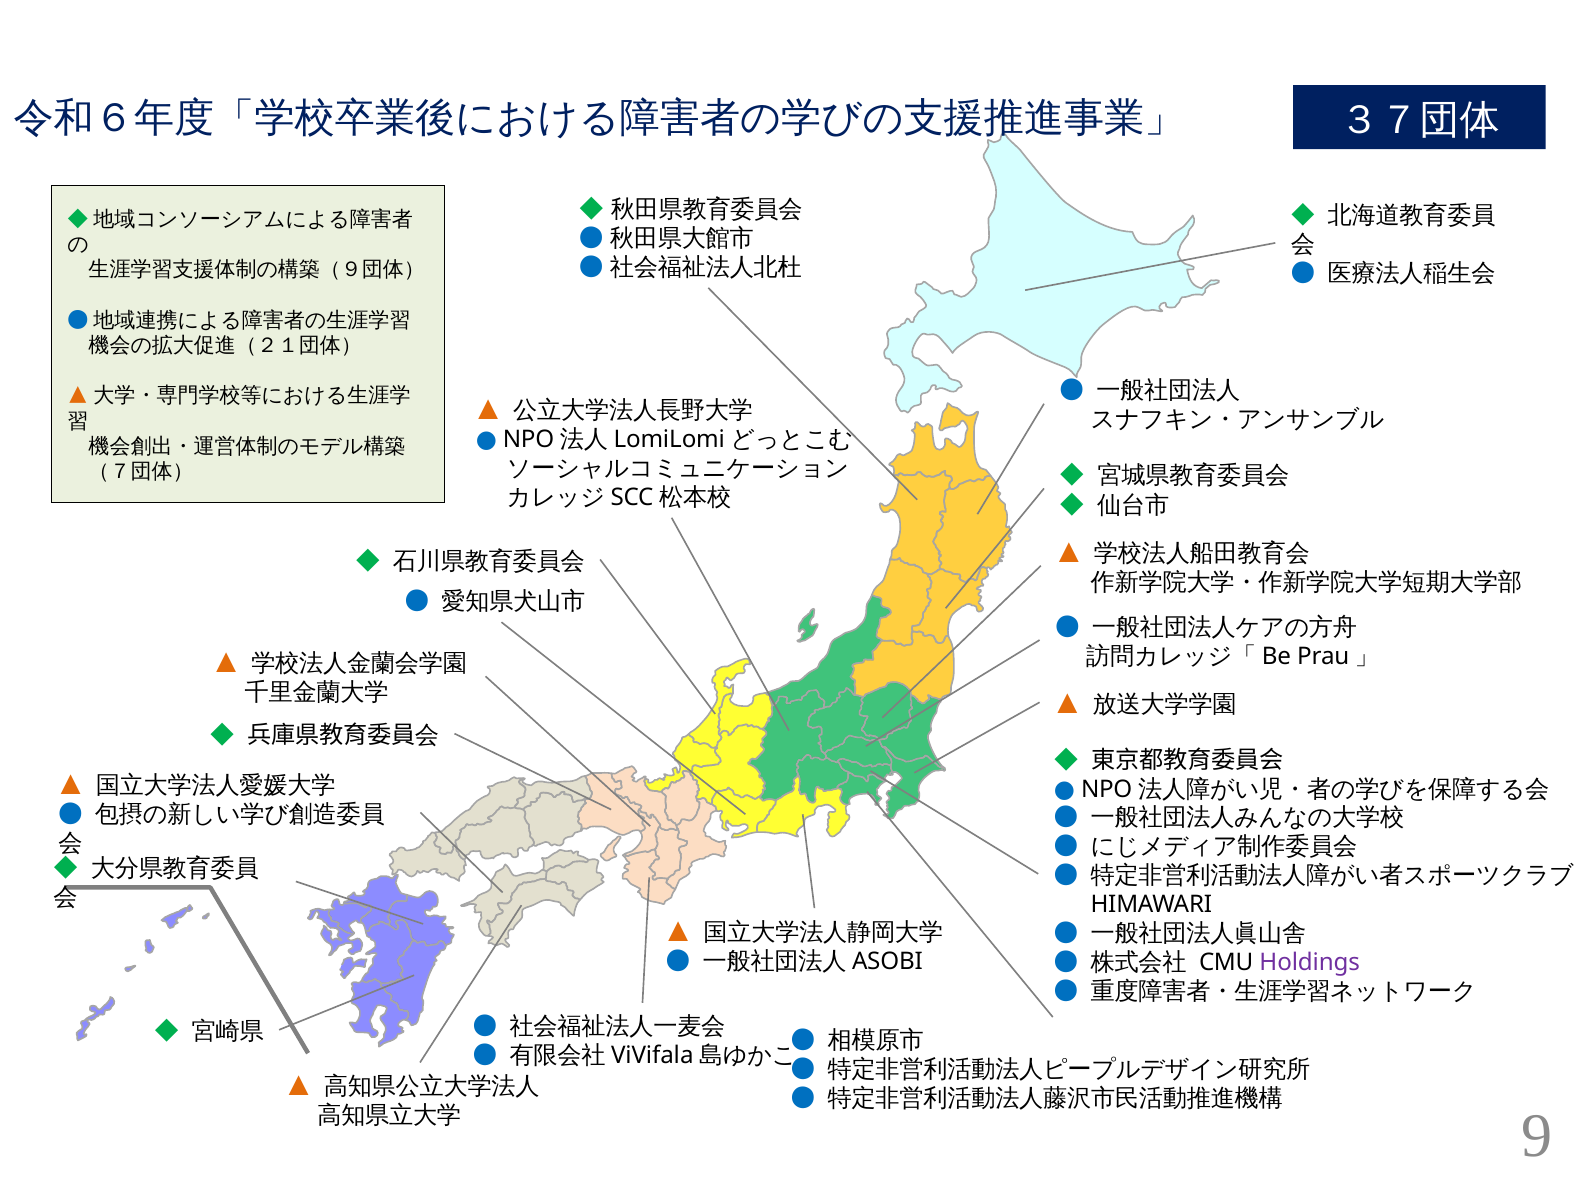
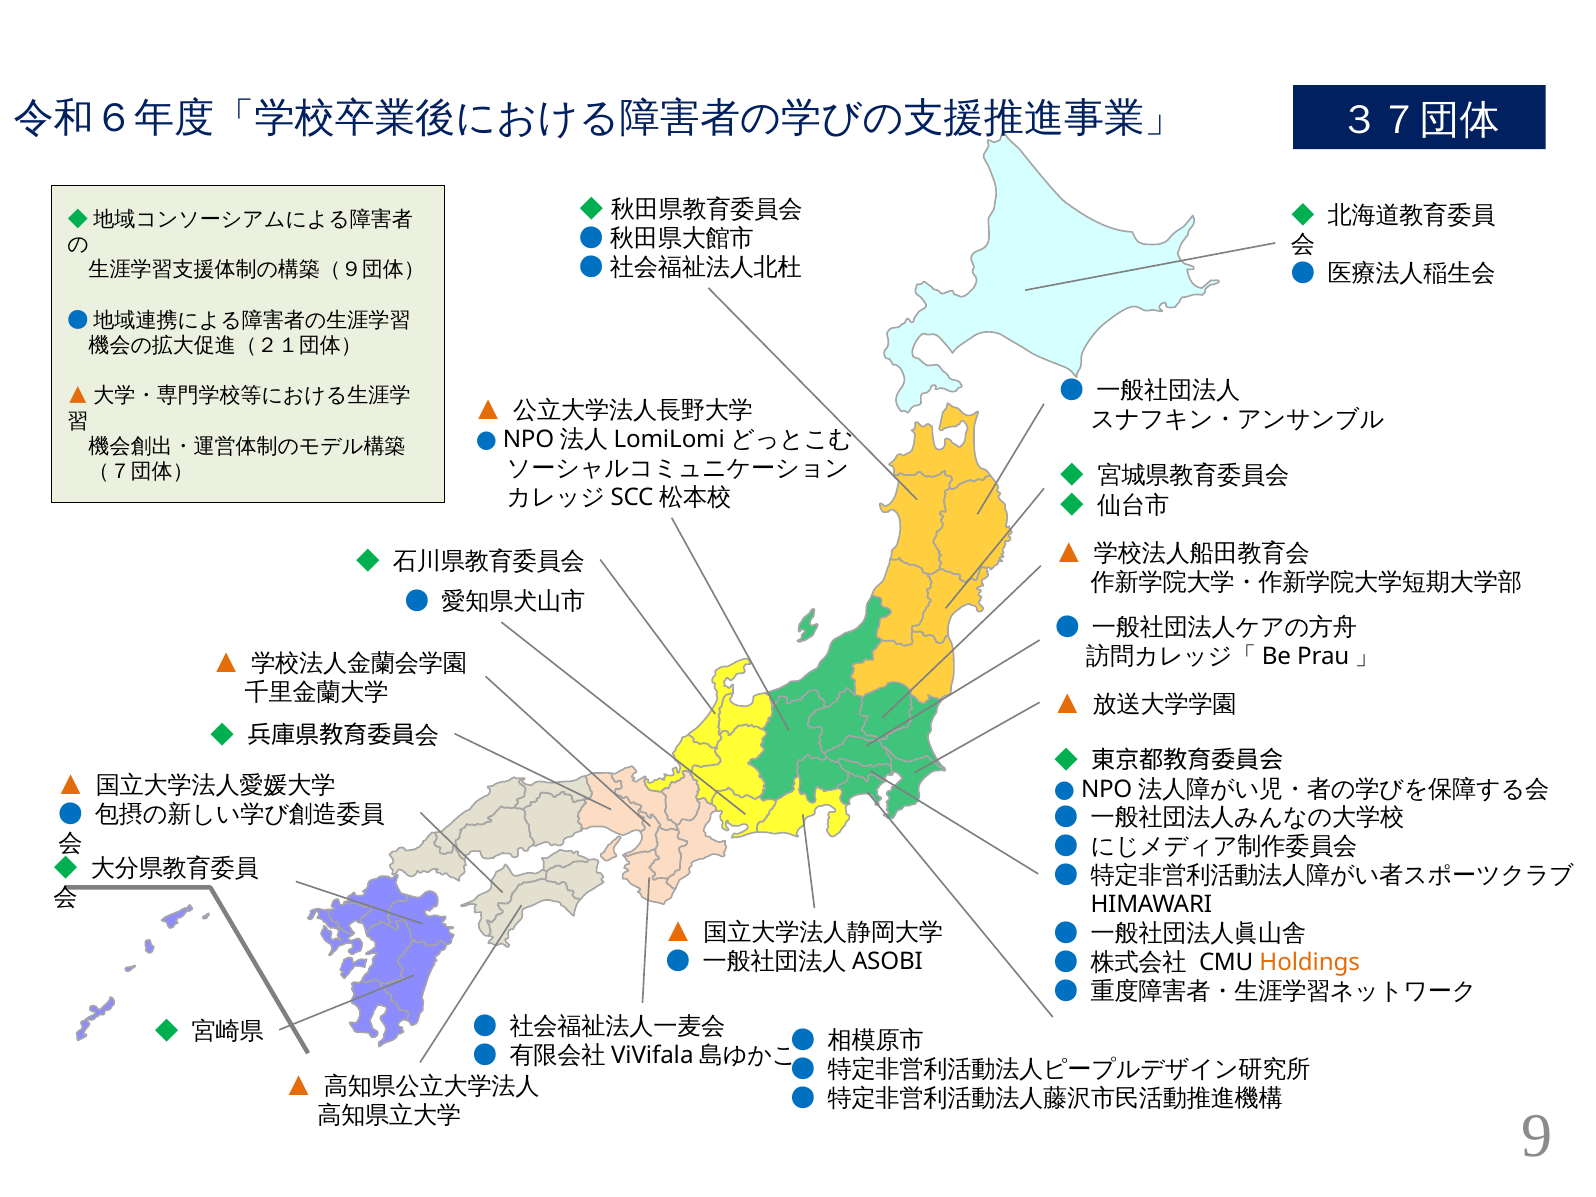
Holdings colour: purple -> orange
